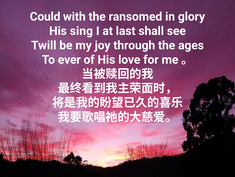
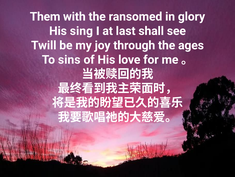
Could: Could -> Them
ever: ever -> sins
